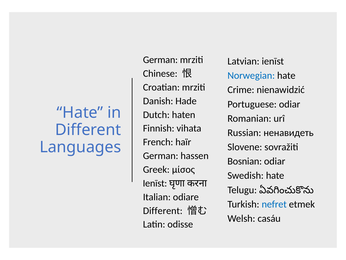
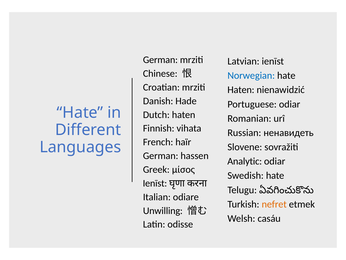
Crime at (241, 90): Crime -> Haten
Bosnian: Bosnian -> Analytic
nefret colour: blue -> orange
Different at (163, 210): Different -> Unwilling
